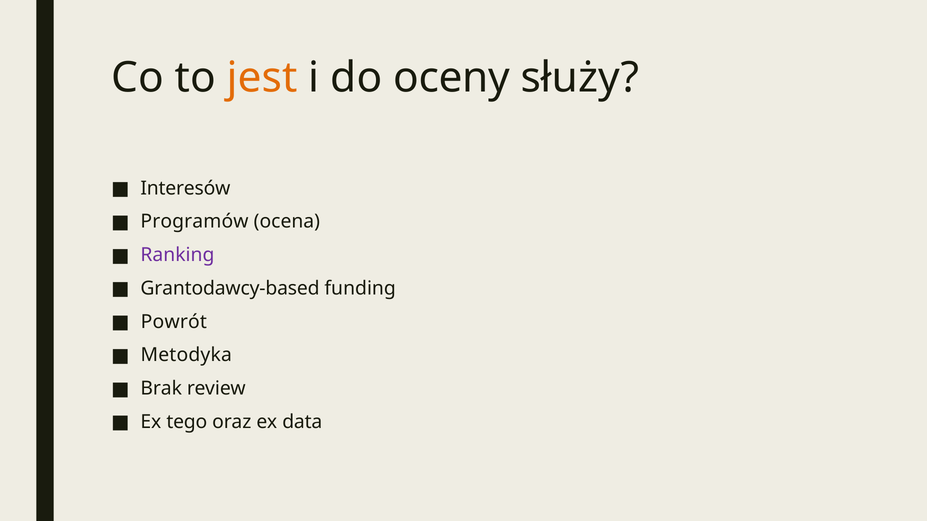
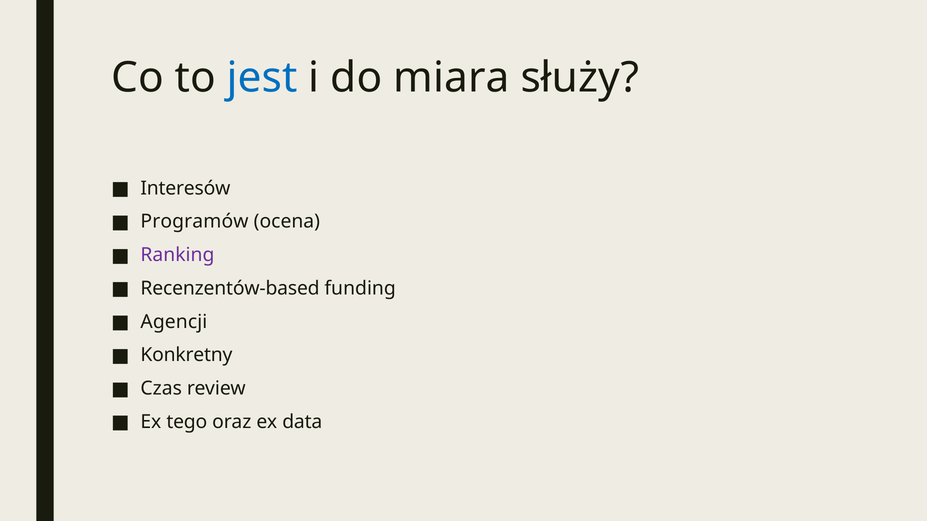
jest colour: orange -> blue
oceny: oceny -> miara
Grantodawcy-based: Grantodawcy-based -> Recenzentów-based
Powrót: Powrót -> Agencji
Metodyka: Metodyka -> Konkretny
Brak: Brak -> Czas
